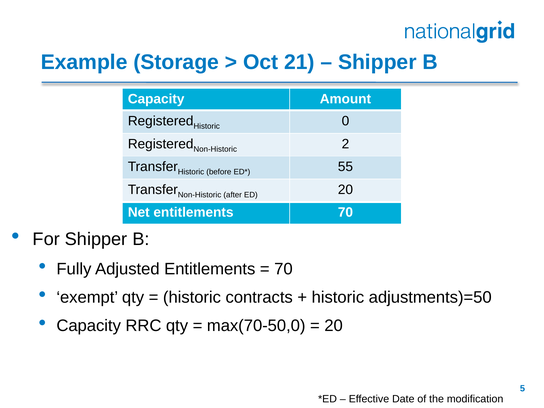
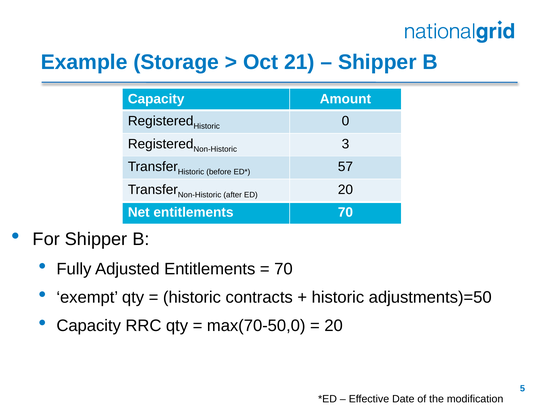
2: 2 -> 3
55: 55 -> 57
